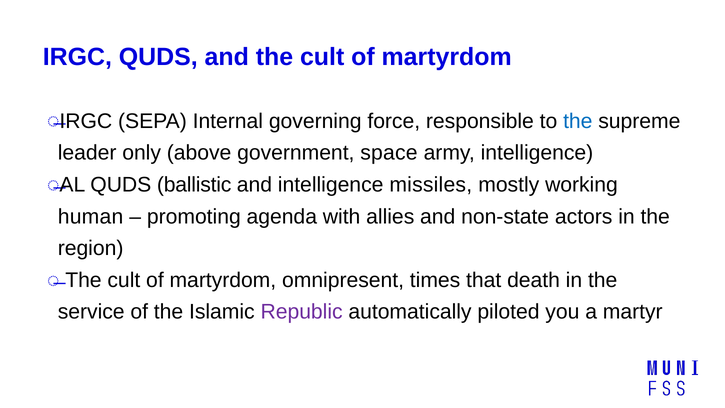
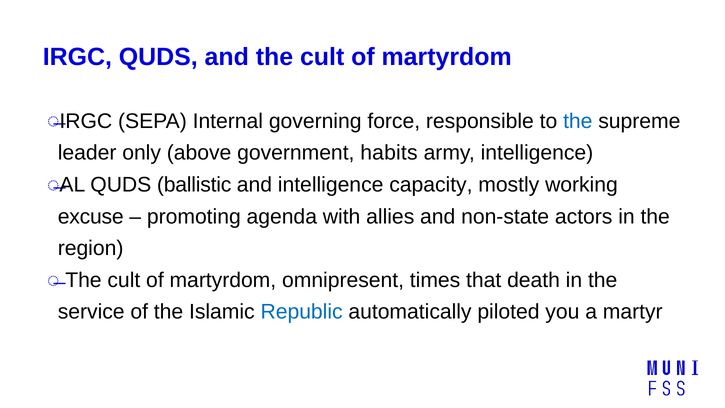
space: space -> habits
missiles: missiles -> capacity
human: human -> excuse
Republic colour: purple -> blue
